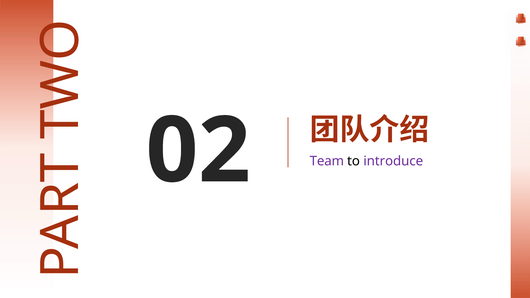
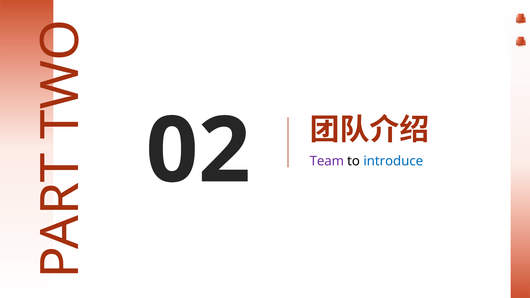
introduce colour: purple -> blue
